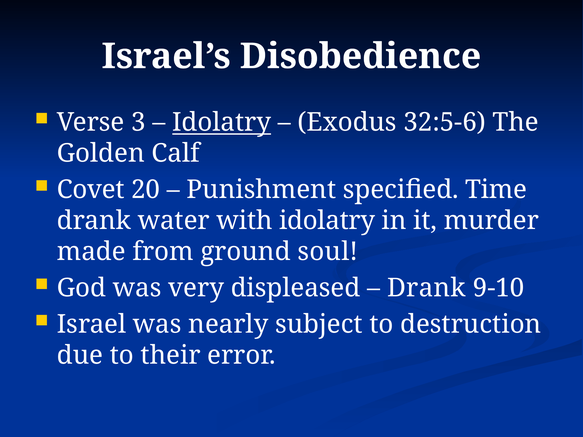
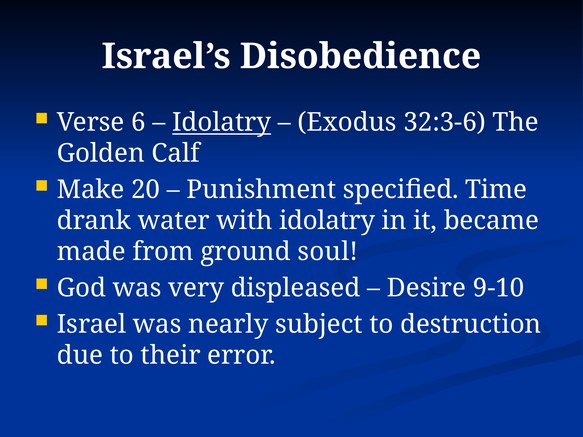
3: 3 -> 6
32:5-6: 32:5-6 -> 32:3-6
Covet: Covet -> Make
murder: murder -> became
Drank at (426, 288): Drank -> Desire
